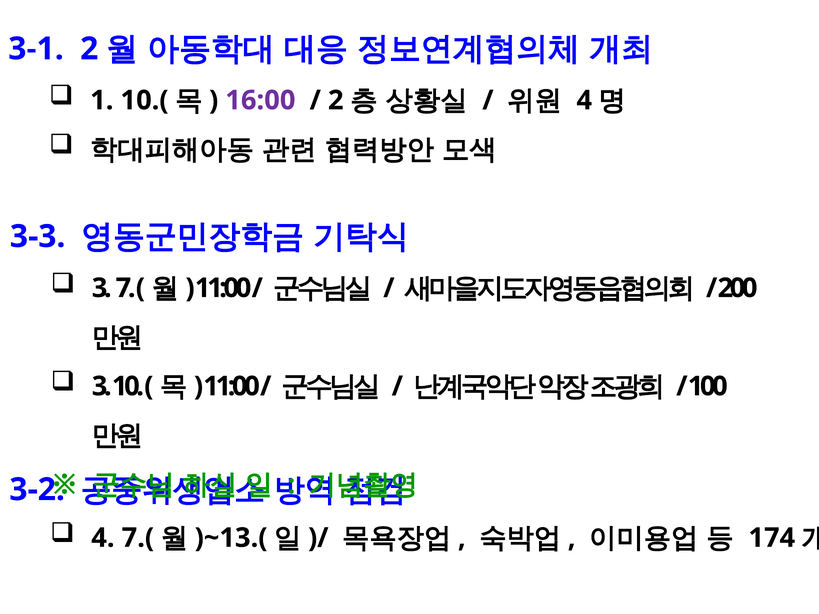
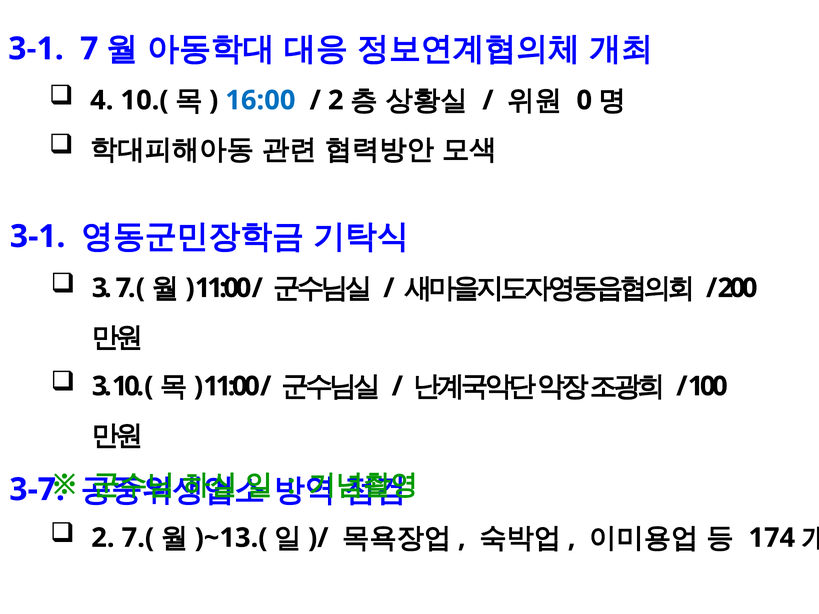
3-1 2: 2 -> 7
1: 1 -> 4
16:00 colour: purple -> blue
4 at (584, 100): 4 -> 0
3-3 at (38, 237): 3-3 -> 3-1
3-2: 3-2 -> 3-7
4 at (103, 538): 4 -> 2
